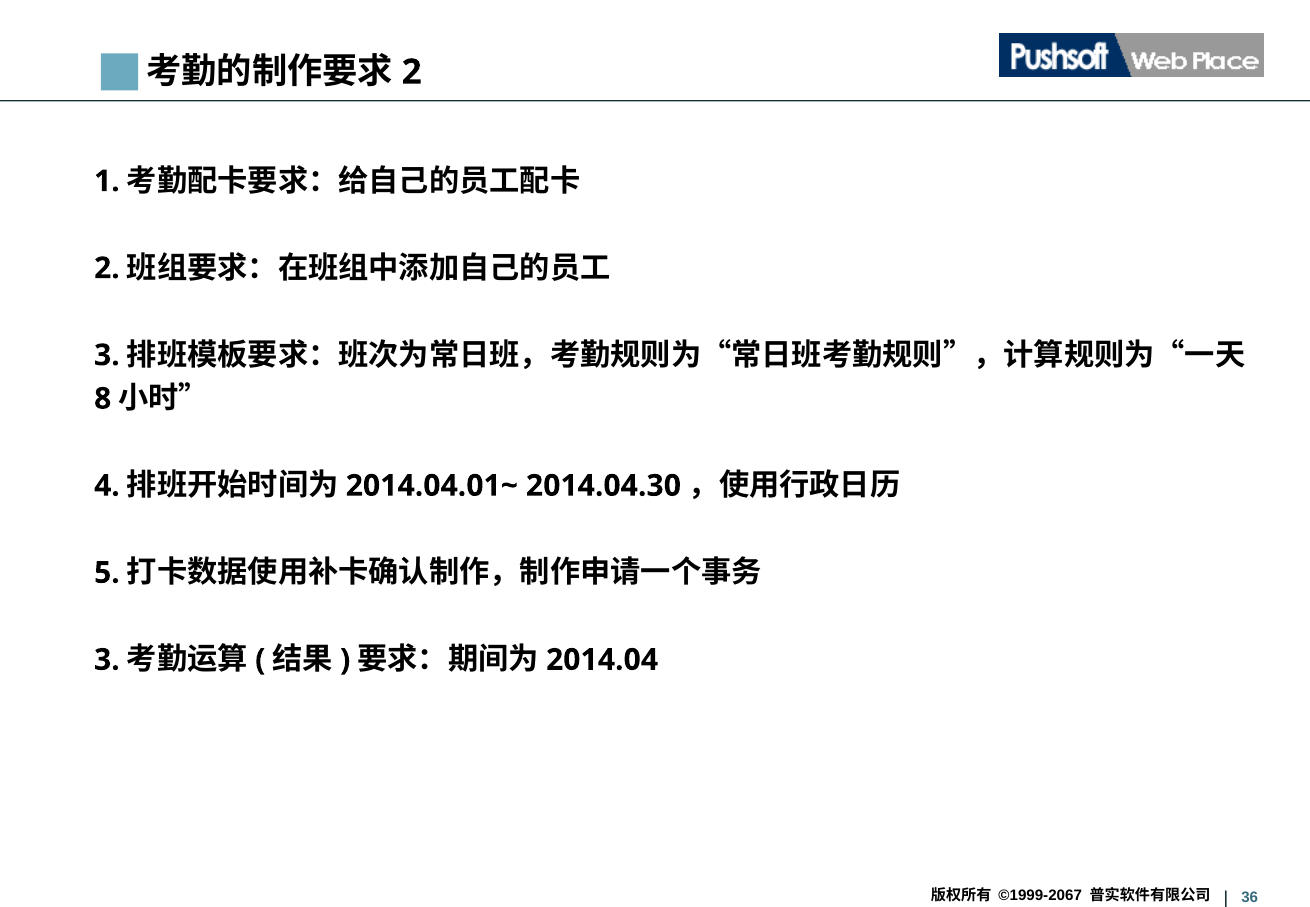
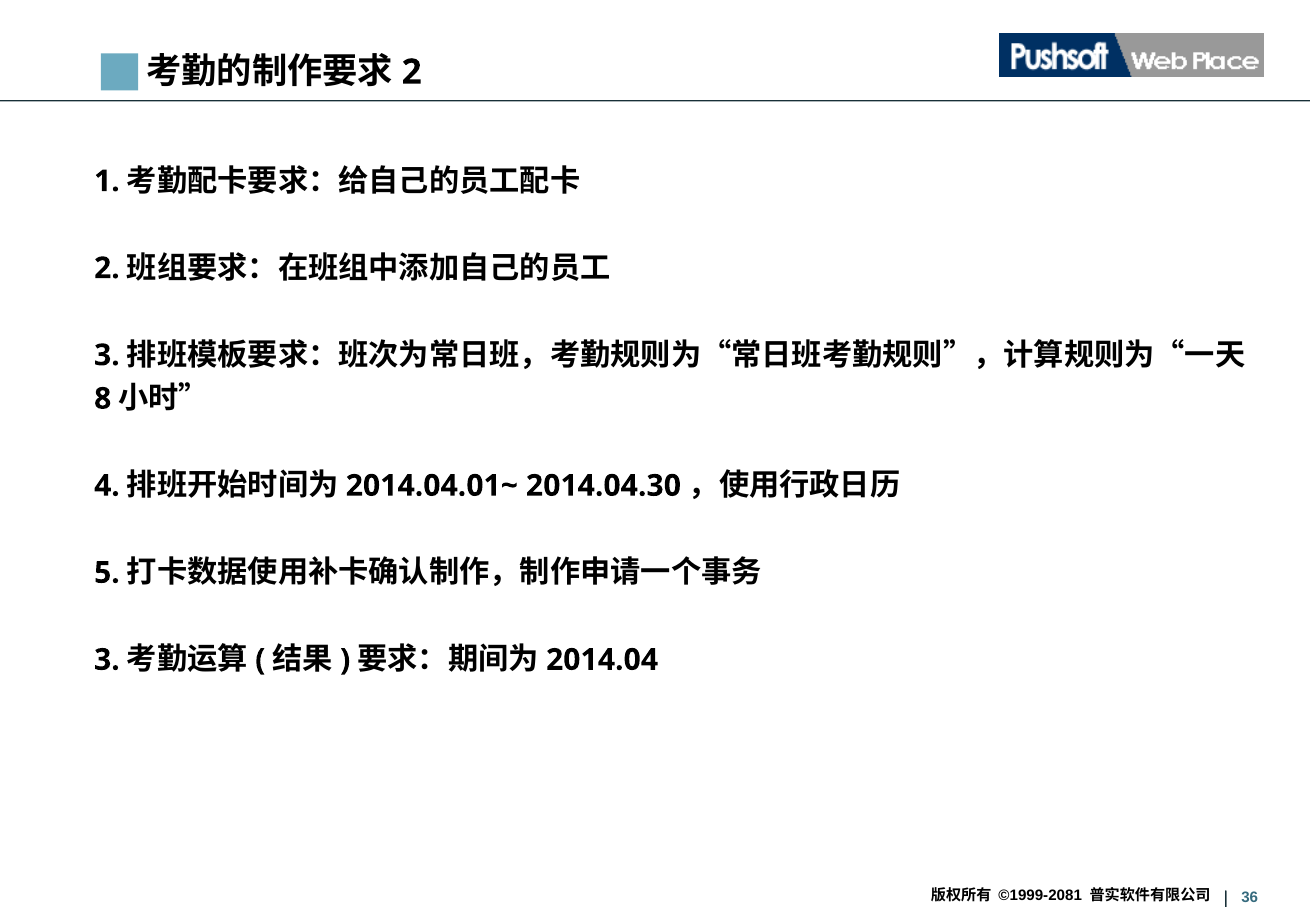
©1999-2067: ©1999-2067 -> ©1999-2081
